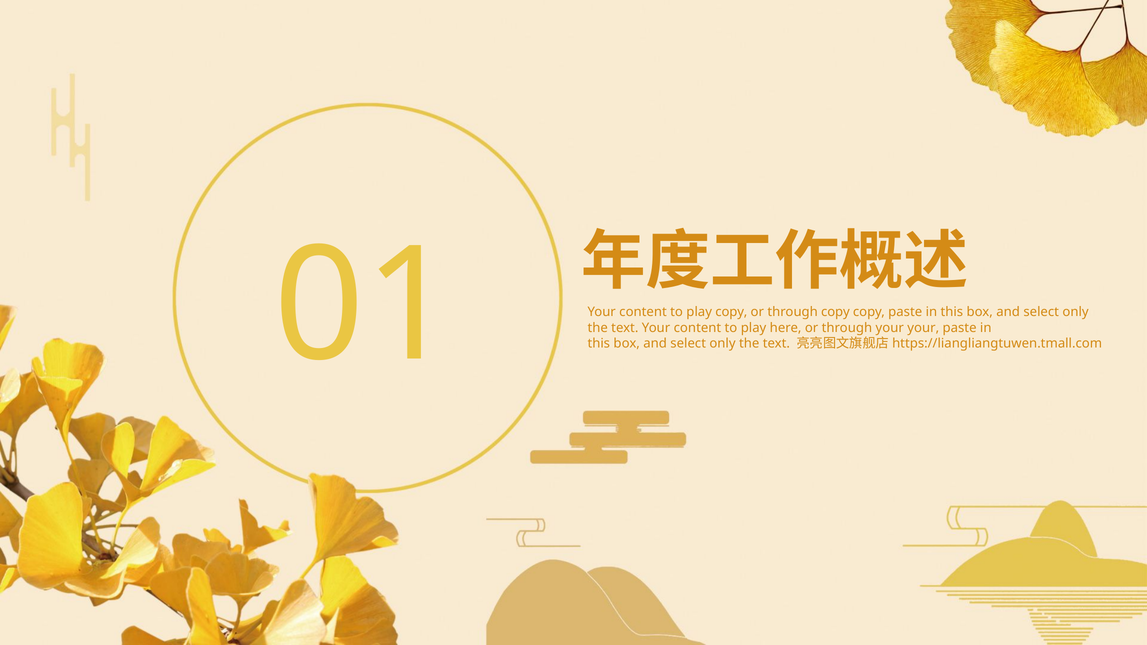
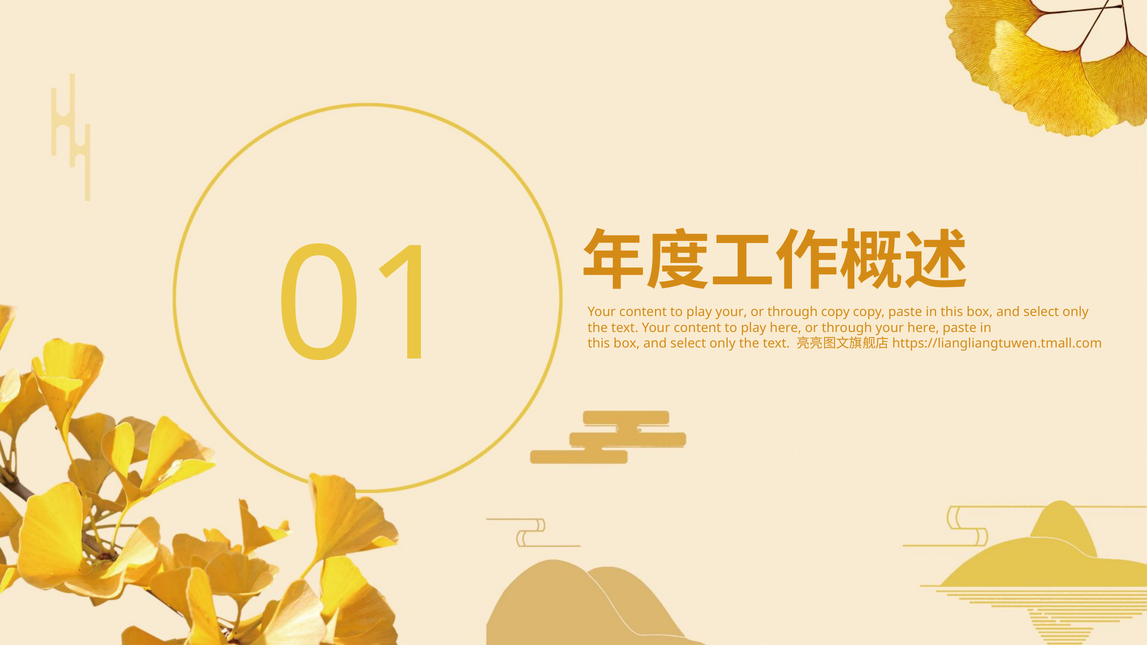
play copy: copy -> your
your your: your -> here
